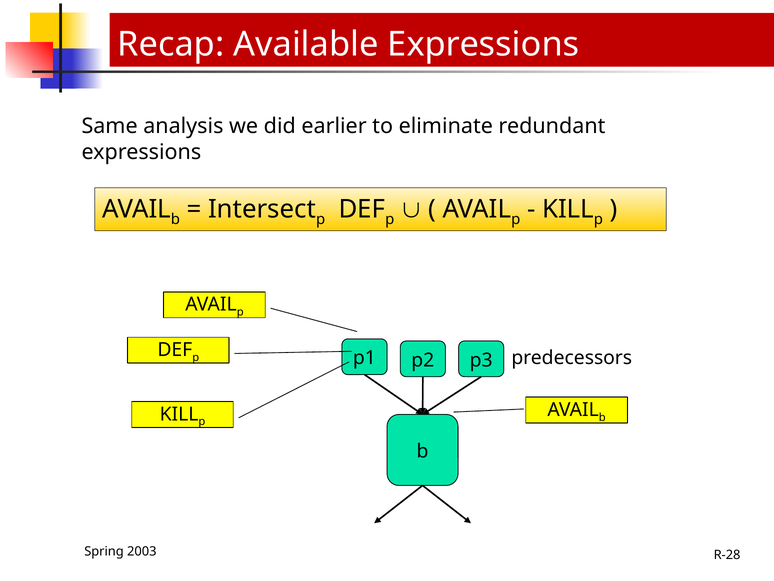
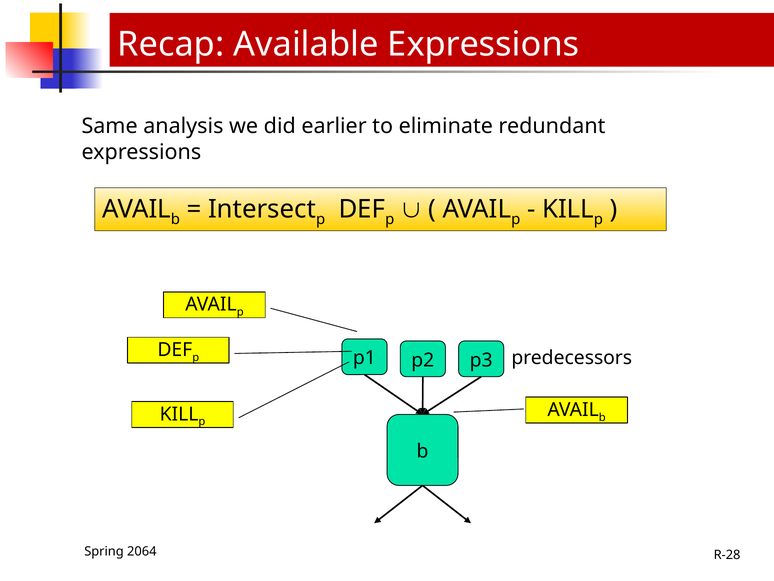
2003: 2003 -> 2064
